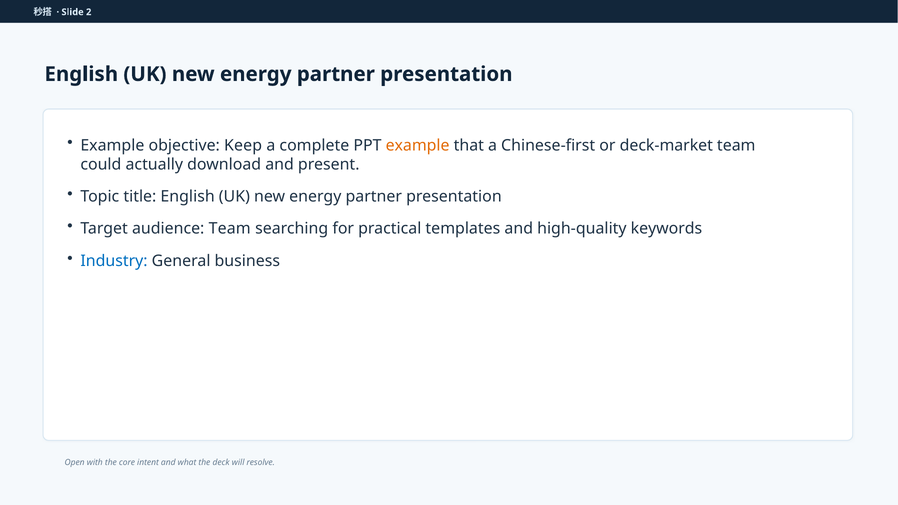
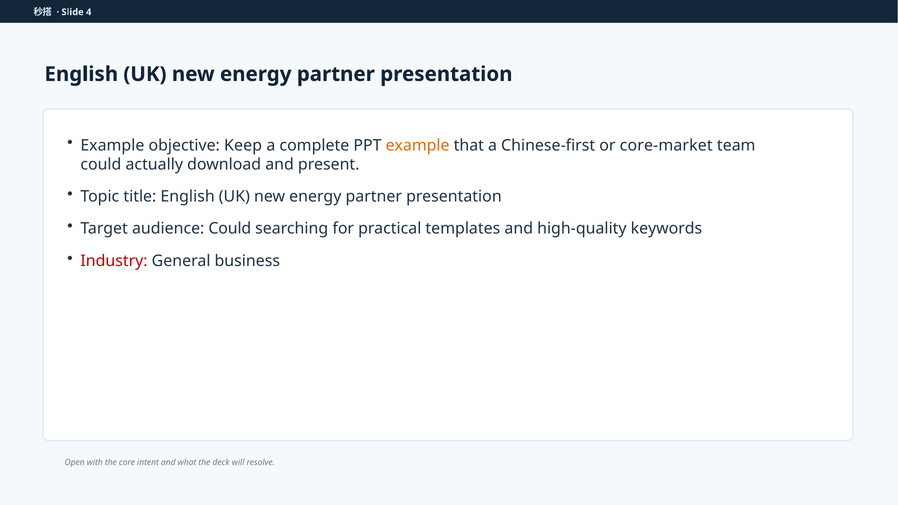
2: 2 -> 4
deck-market: deck-market -> core-market
audience Team: Team -> Could
Industry colour: blue -> red
